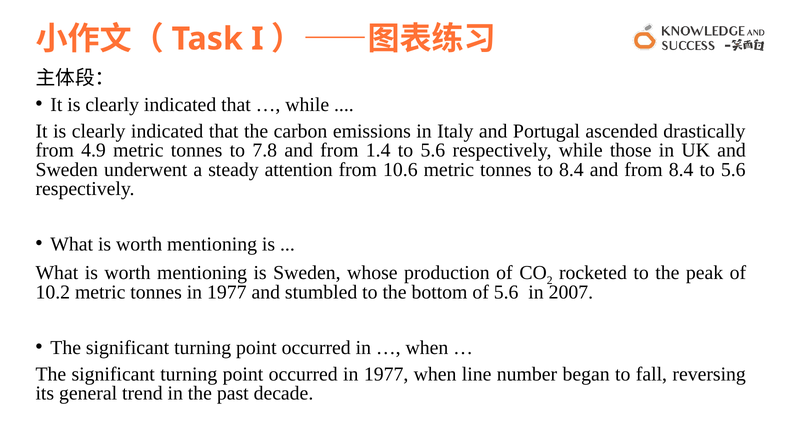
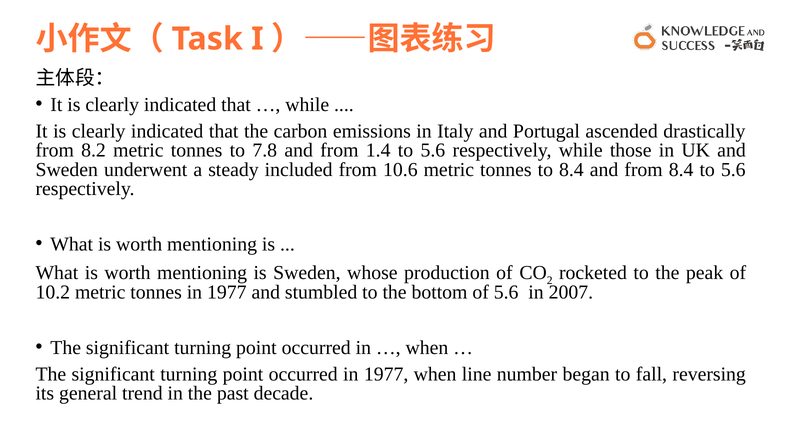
4.9: 4.9 -> 8.2
attention: attention -> included
